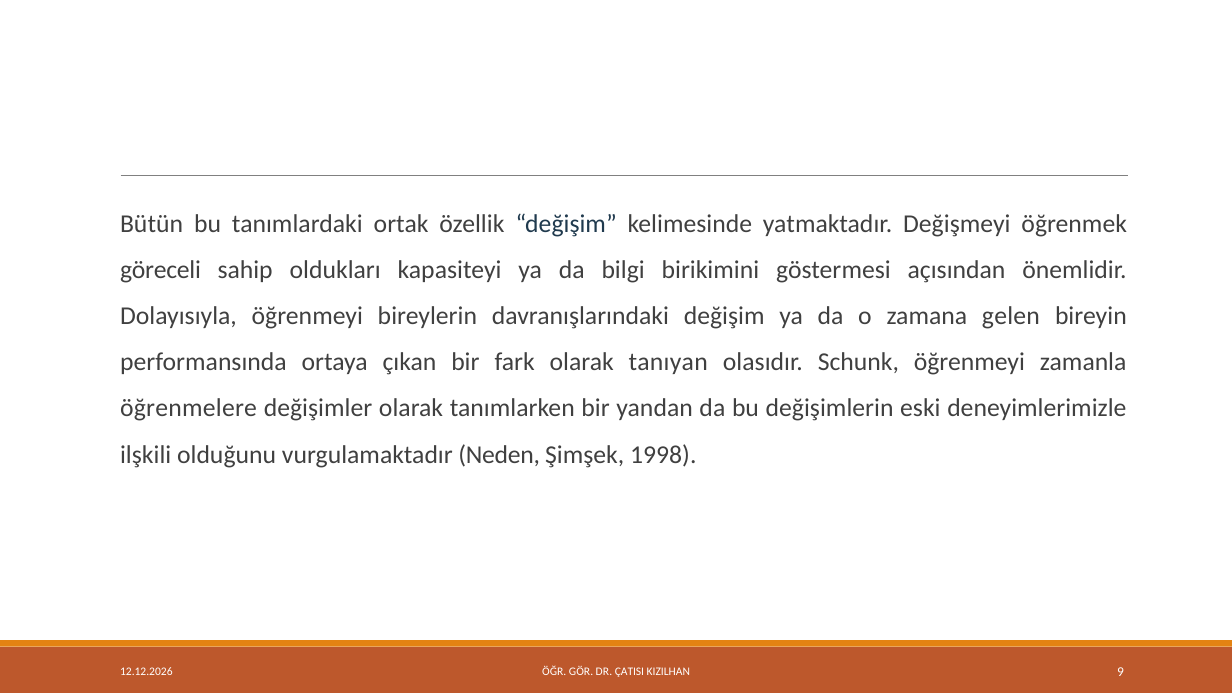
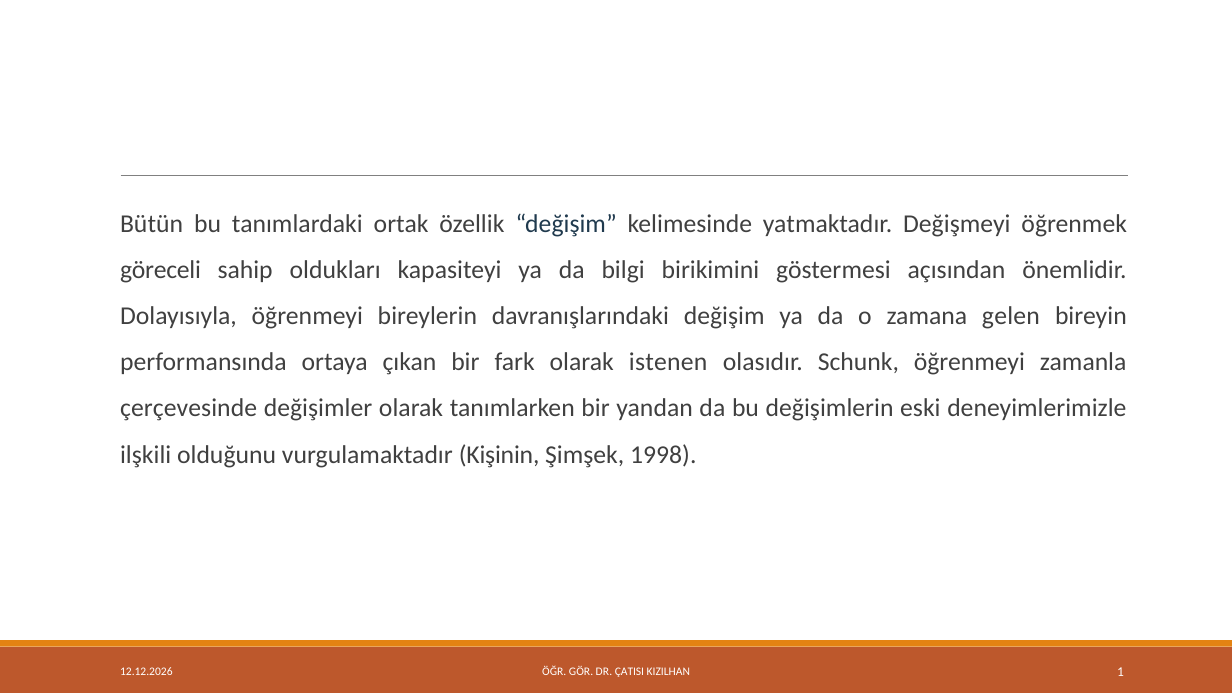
tanıyan: tanıyan -> istenen
öğrenmelere: öğrenmelere -> çerçevesinde
Neden: Neden -> Kişinin
9: 9 -> 1
